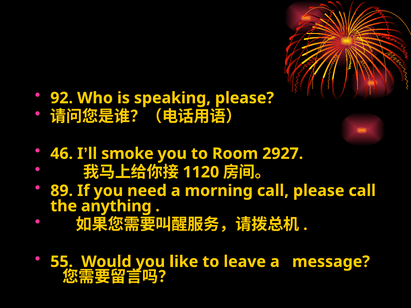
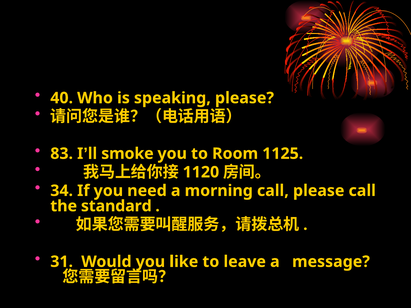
92: 92 -> 40
46: 46 -> 83
2927: 2927 -> 1125
89: 89 -> 34
anything: anything -> standard
55: 55 -> 31
